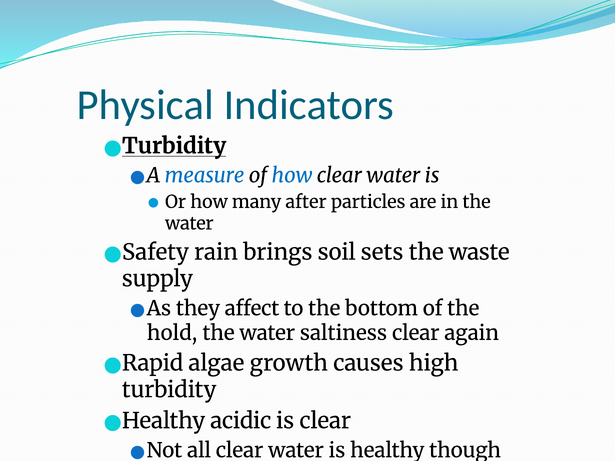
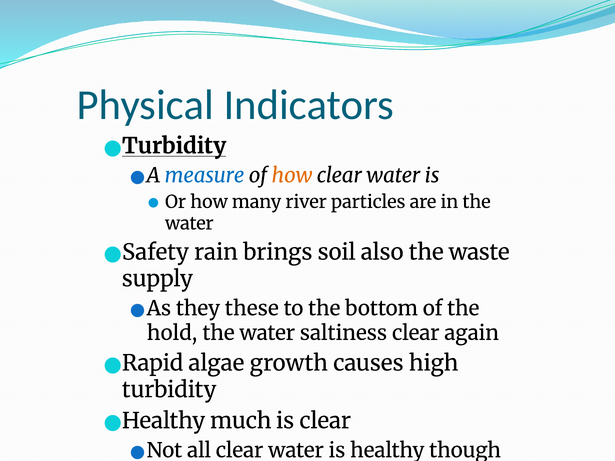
how at (292, 176) colour: blue -> orange
after: after -> river
sets: sets -> also
affect: affect -> these
acidic: acidic -> much
